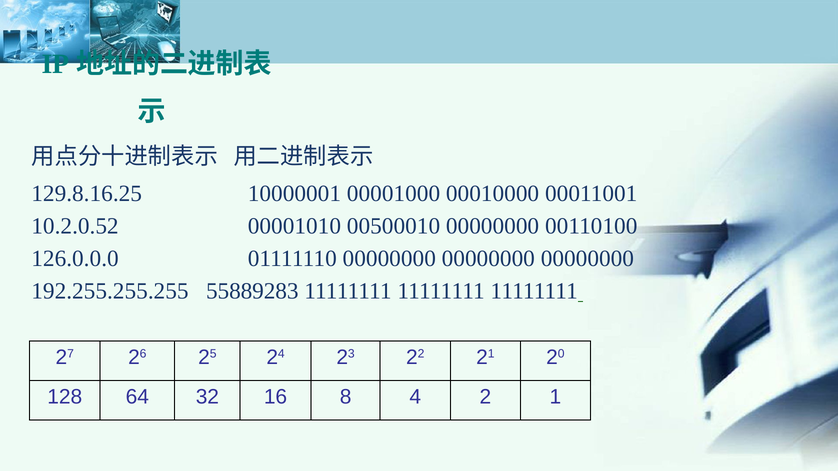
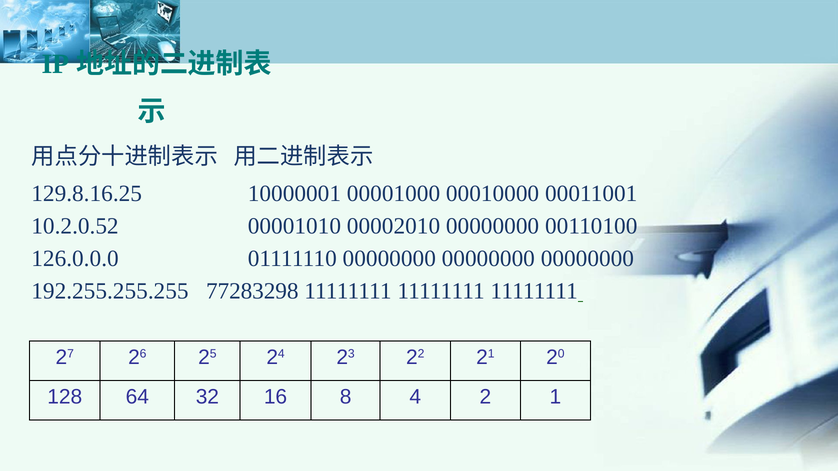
00500010: 00500010 -> 00002010
55889283: 55889283 -> 77283298
